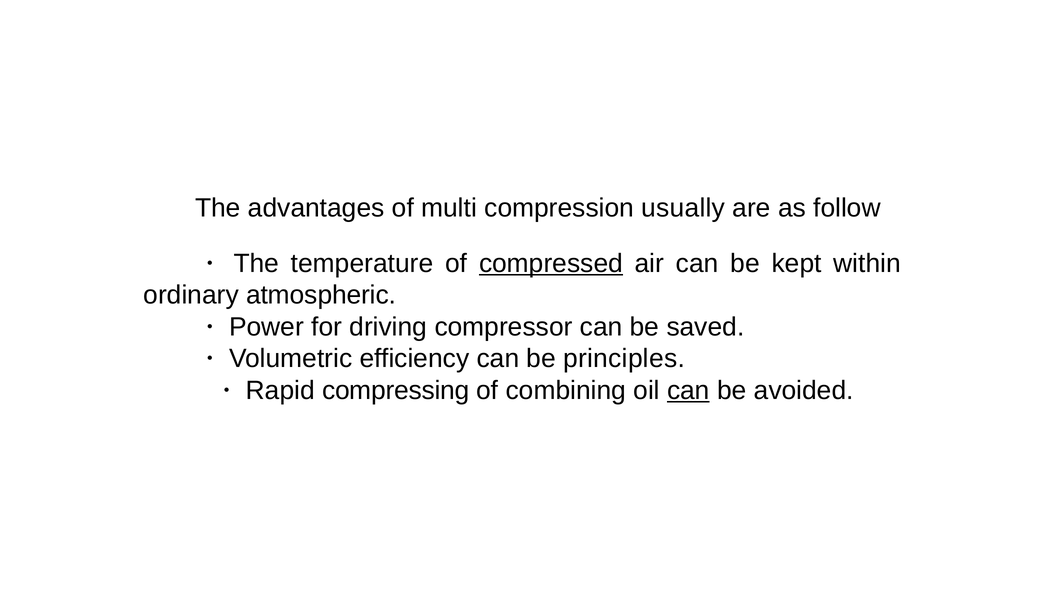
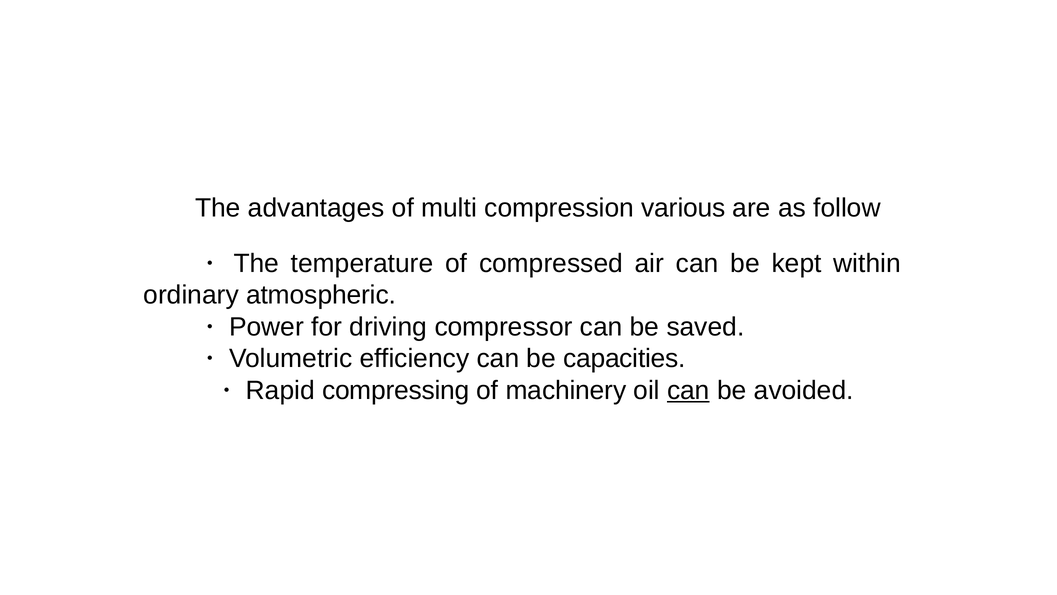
usually: usually -> various
compressed underline: present -> none
principles: principles -> capacities
combining: combining -> machinery
